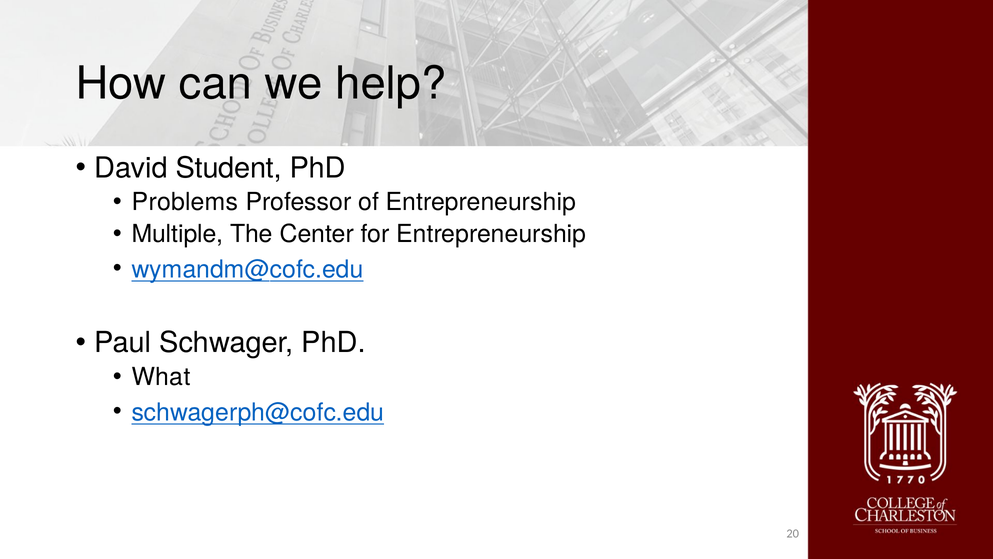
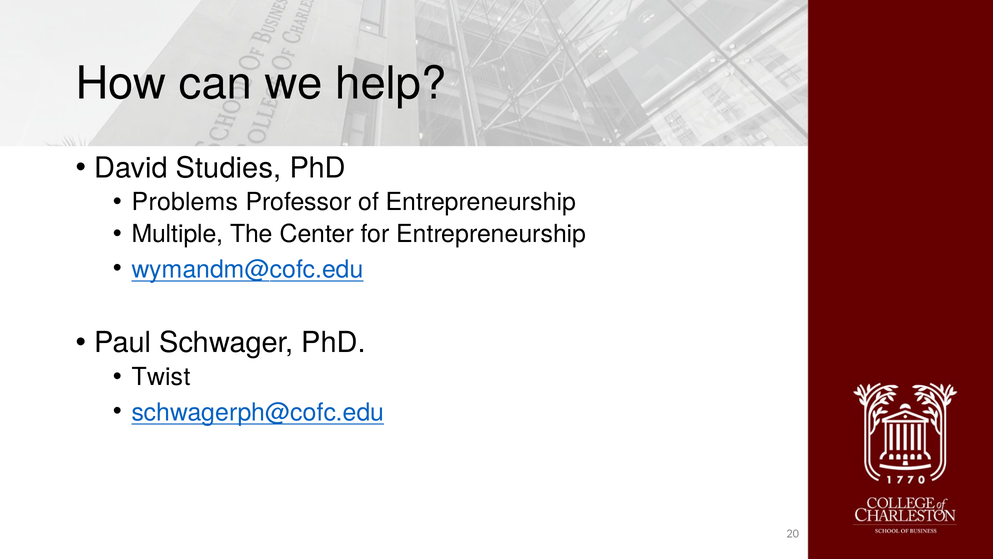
Student: Student -> Studies
What: What -> Twist
